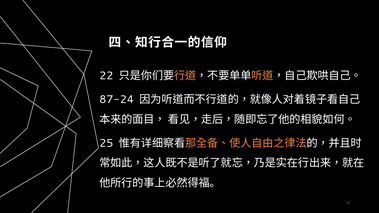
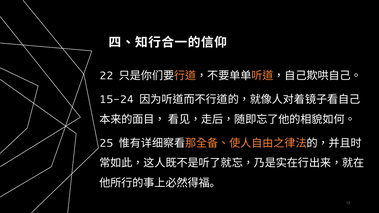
87-24: 87-24 -> 15-24
